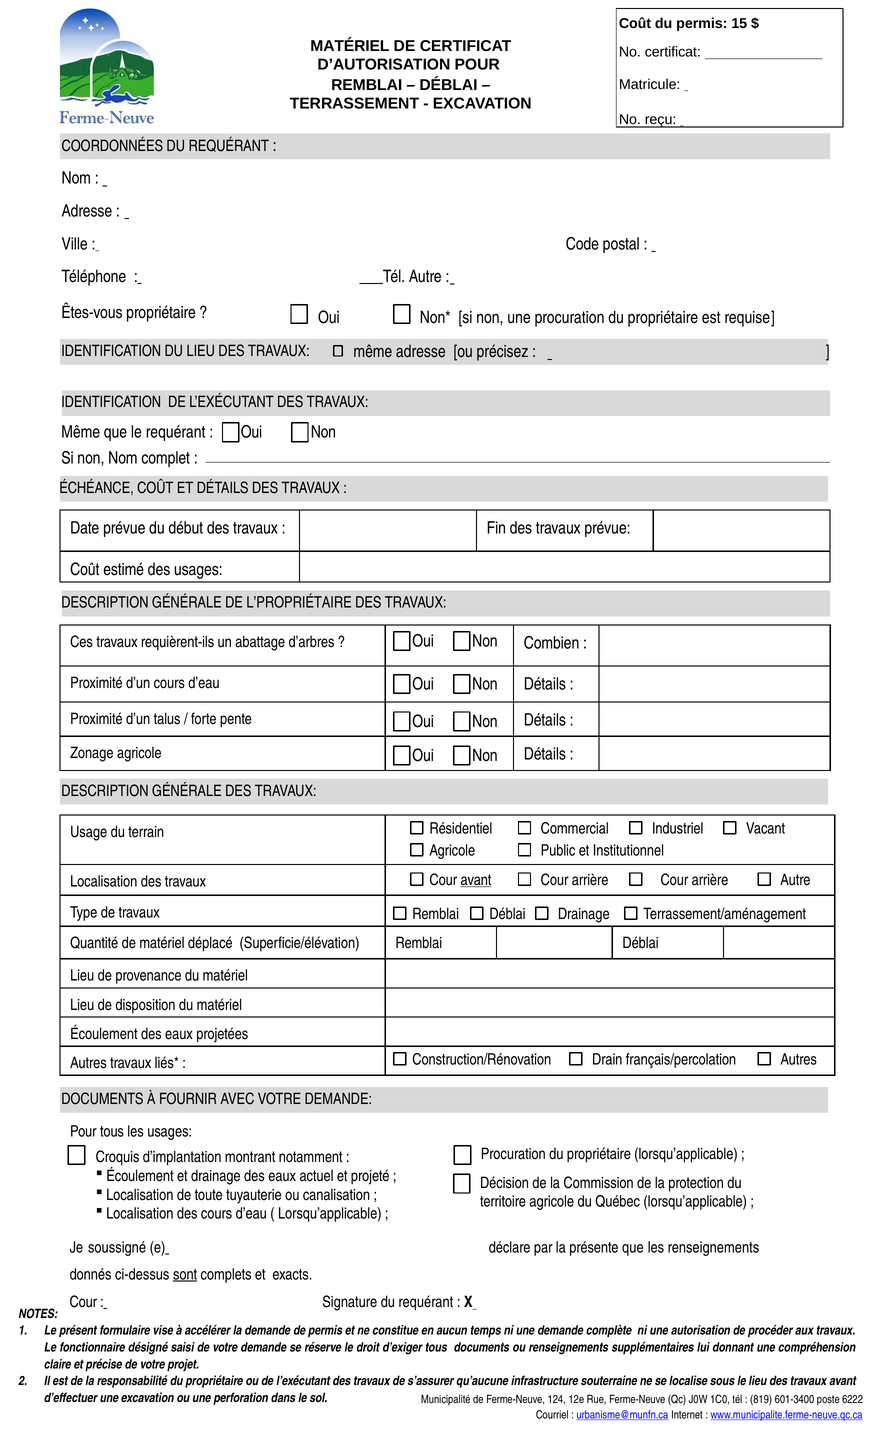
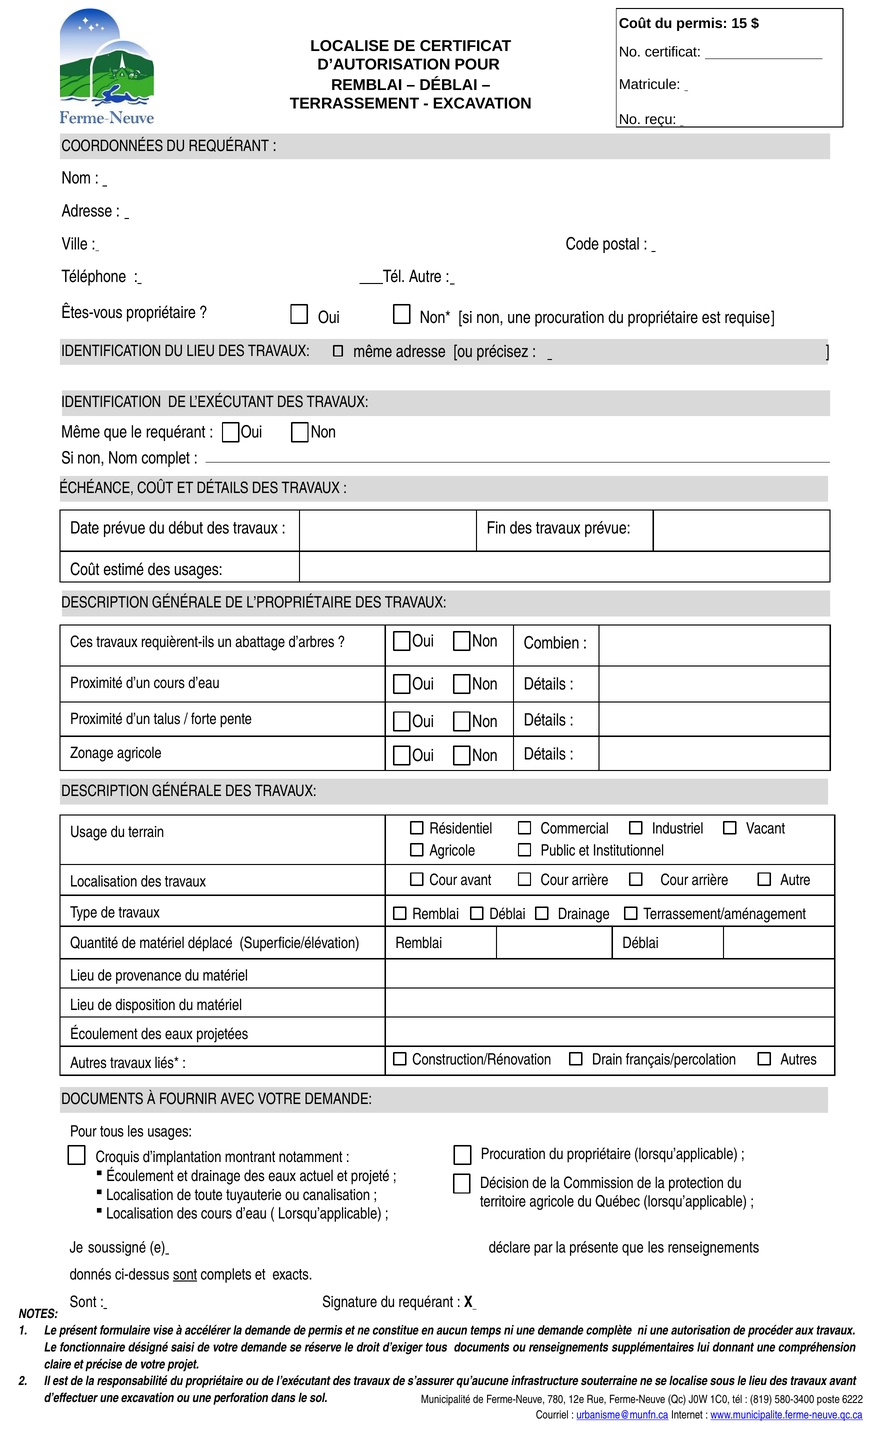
MATÉRIEL at (350, 46): MATÉRIEL -> LOCALISE
avant at (476, 880) underline: present -> none
Cour at (83, 1302): Cour -> Sont
124: 124 -> 780
601-3400: 601-3400 -> 580-3400
